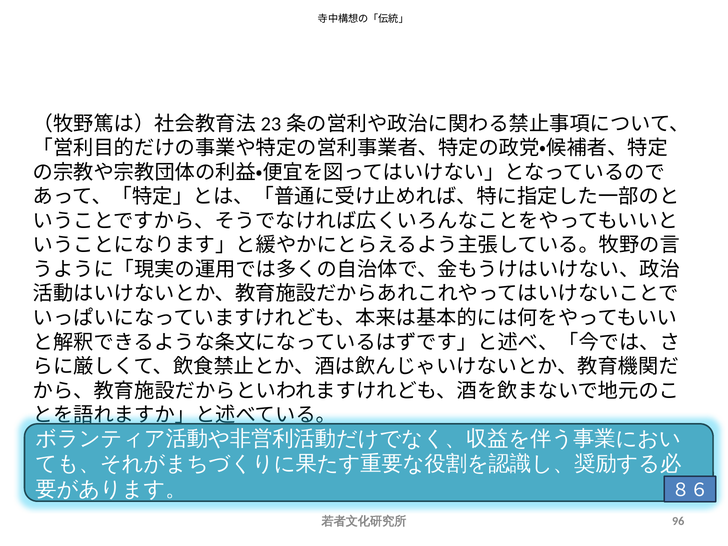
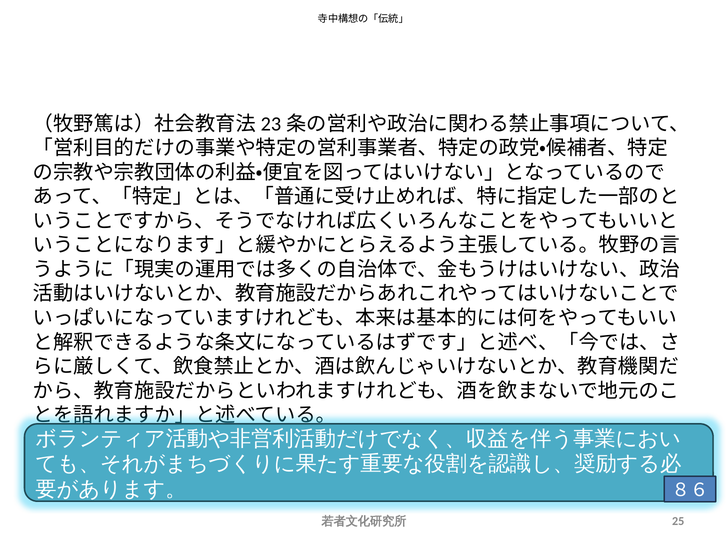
96: 96 -> 25
